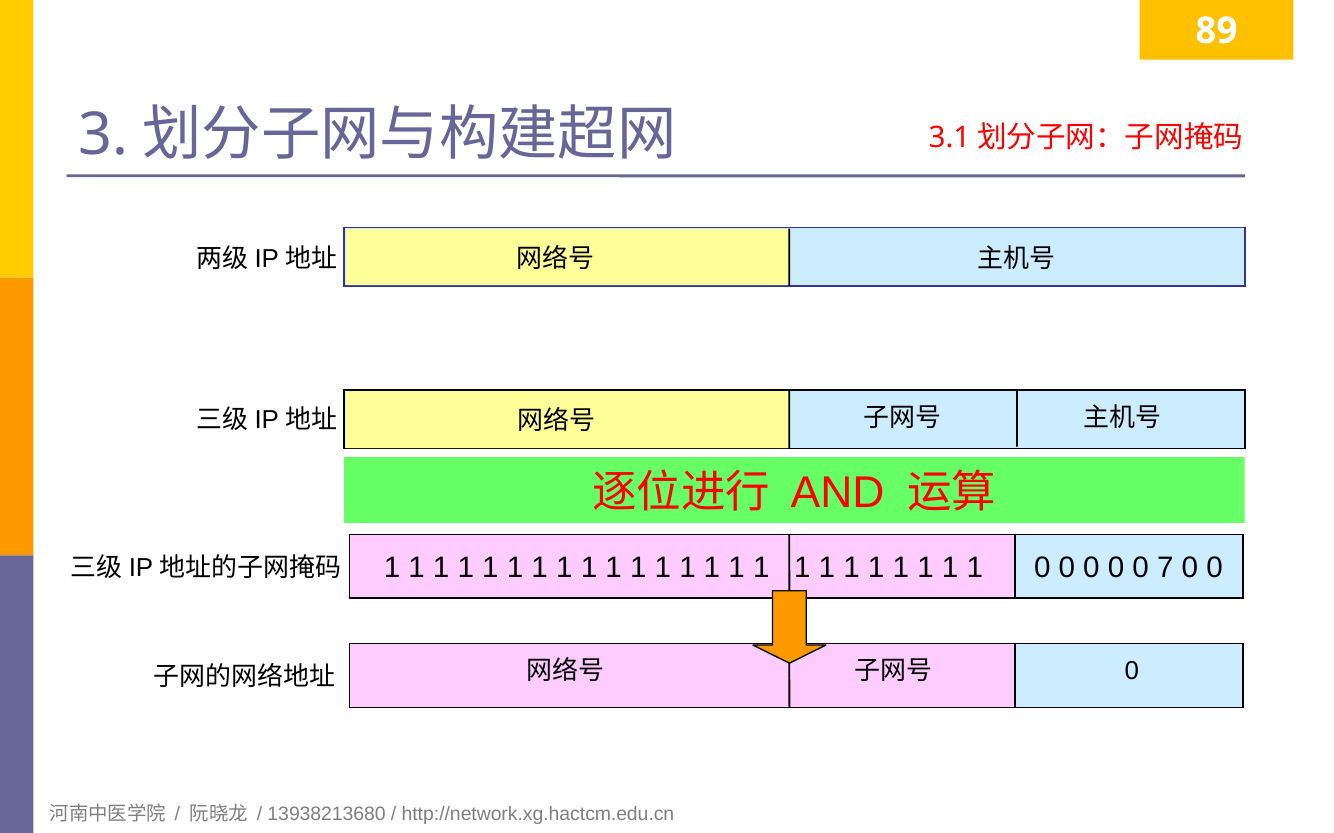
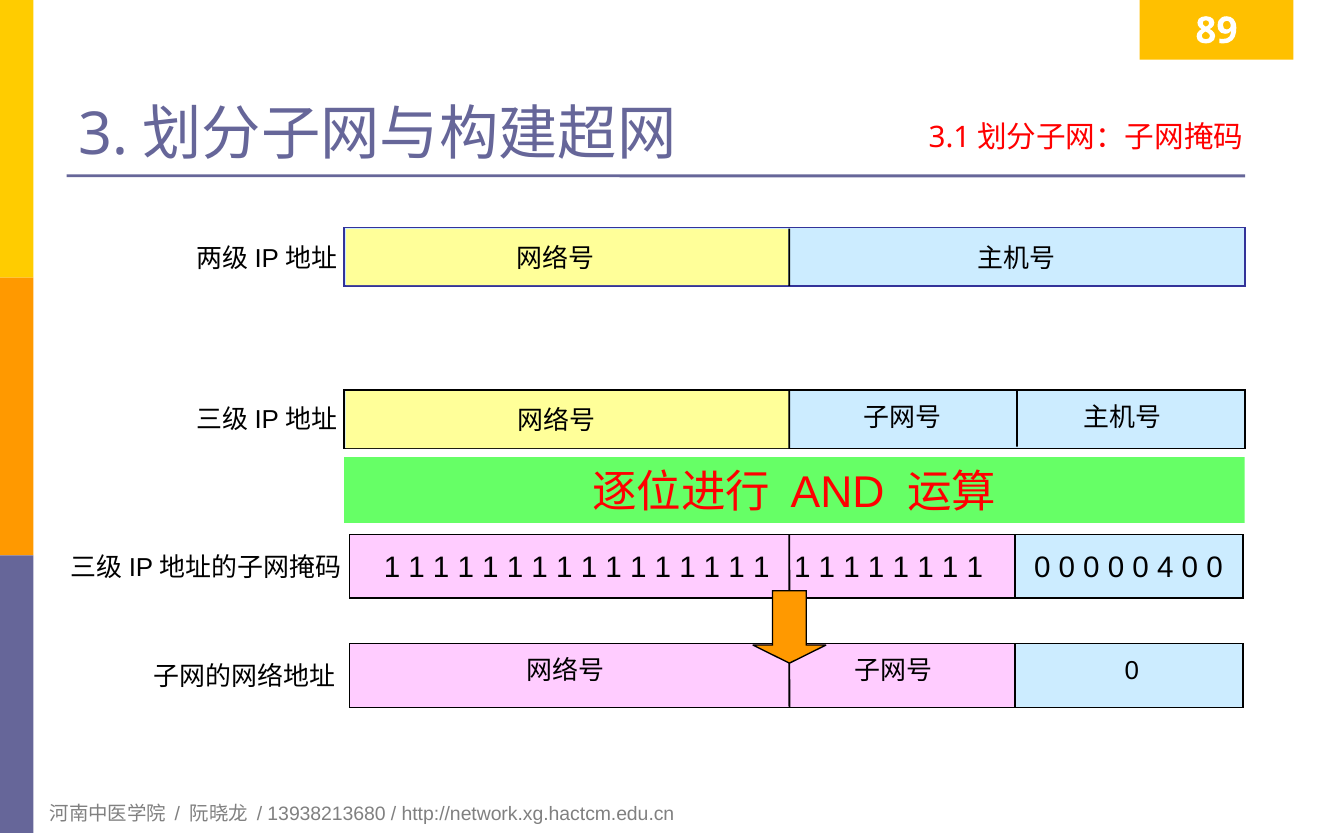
7: 7 -> 4
